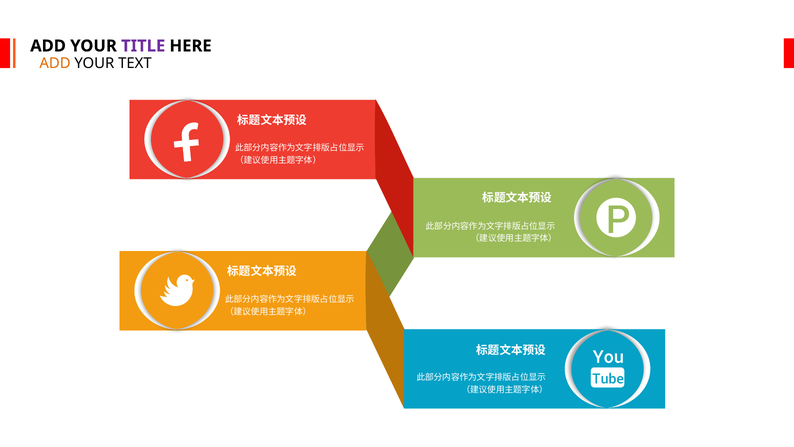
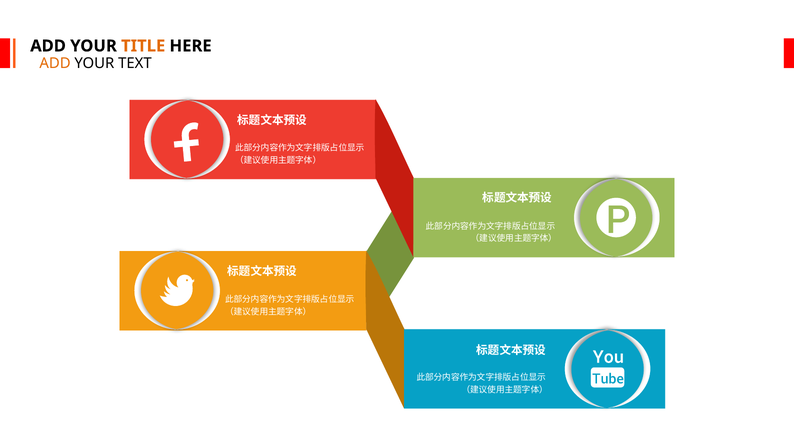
TITLE colour: purple -> orange
